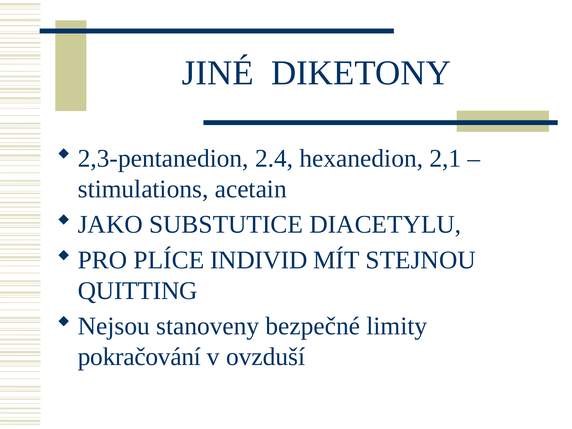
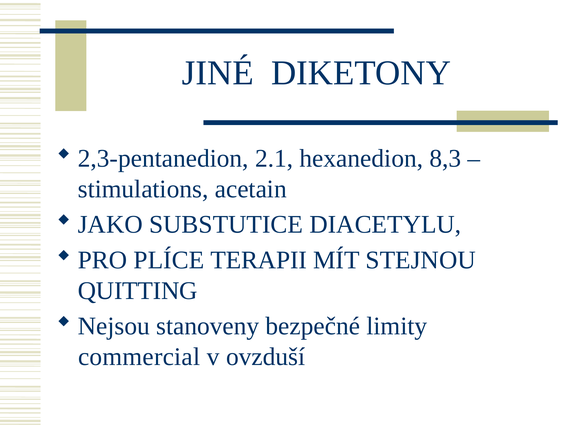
2.4: 2.4 -> 2.1
2,1: 2,1 -> 8,3
INDIVID: INDIVID -> TERAPII
pokračování: pokračování -> commercial
